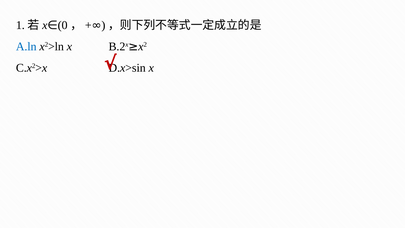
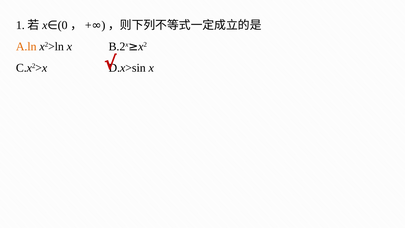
A.ln colour: blue -> orange
